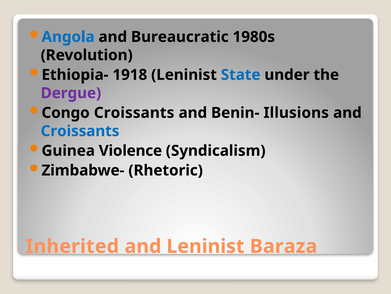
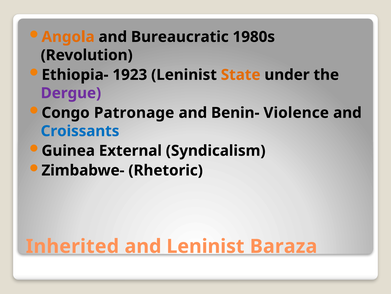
Angola colour: blue -> orange
1918: 1918 -> 1923
State colour: blue -> orange
Congo Croissants: Croissants -> Patronage
Illusions: Illusions -> Violence
Violence: Violence -> External
